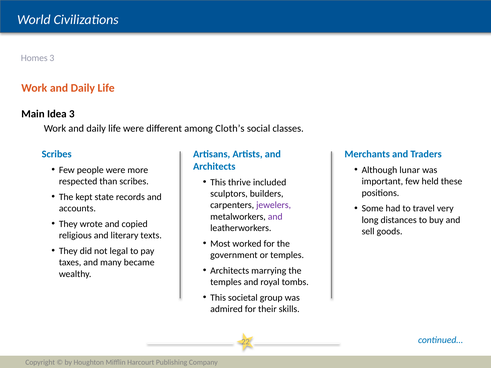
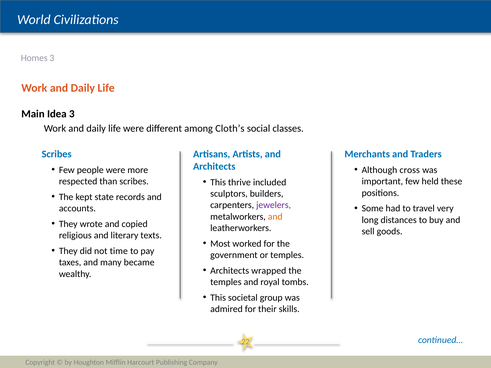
lunar: lunar -> cross
and at (275, 217) colour: purple -> orange
legal: legal -> time
marrying: marrying -> wrapped
